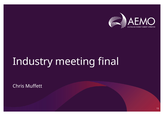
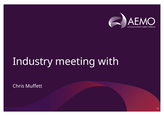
final: final -> with
